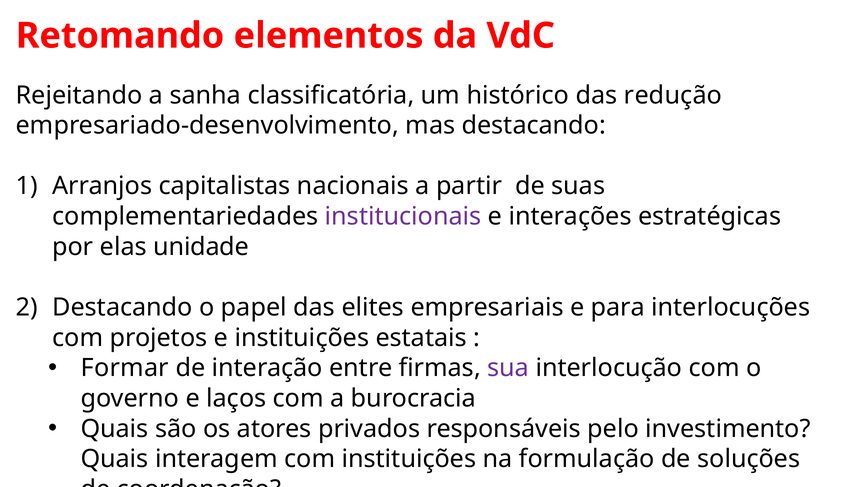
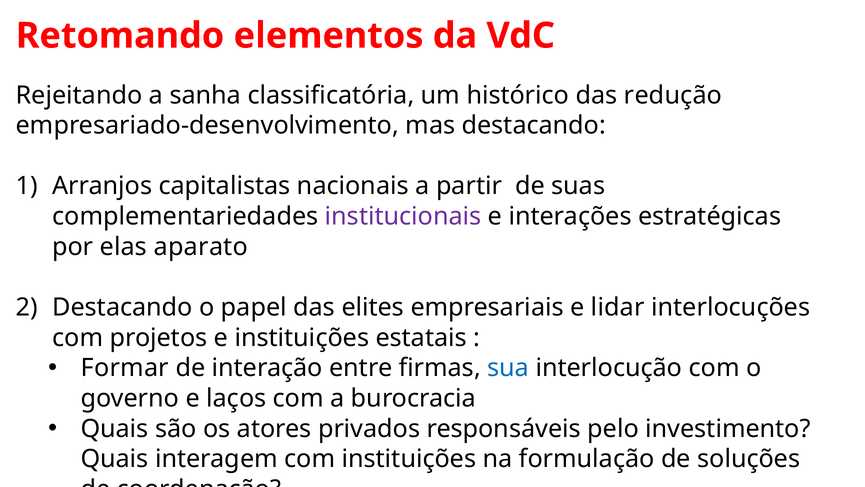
unidade: unidade -> aparato
para: para -> lidar
sua colour: purple -> blue
